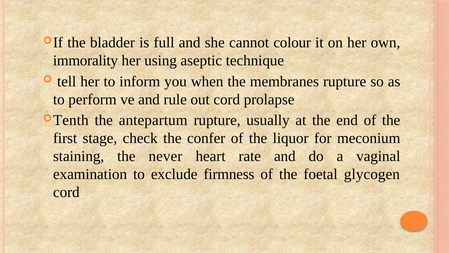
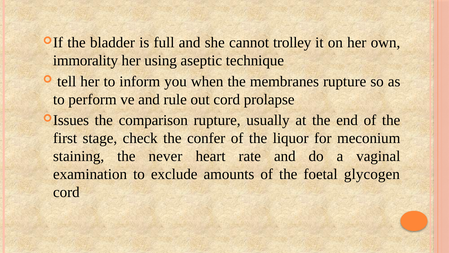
colour: colour -> trolley
Tenth: Tenth -> Issues
antepartum: antepartum -> comparison
firmness: firmness -> amounts
